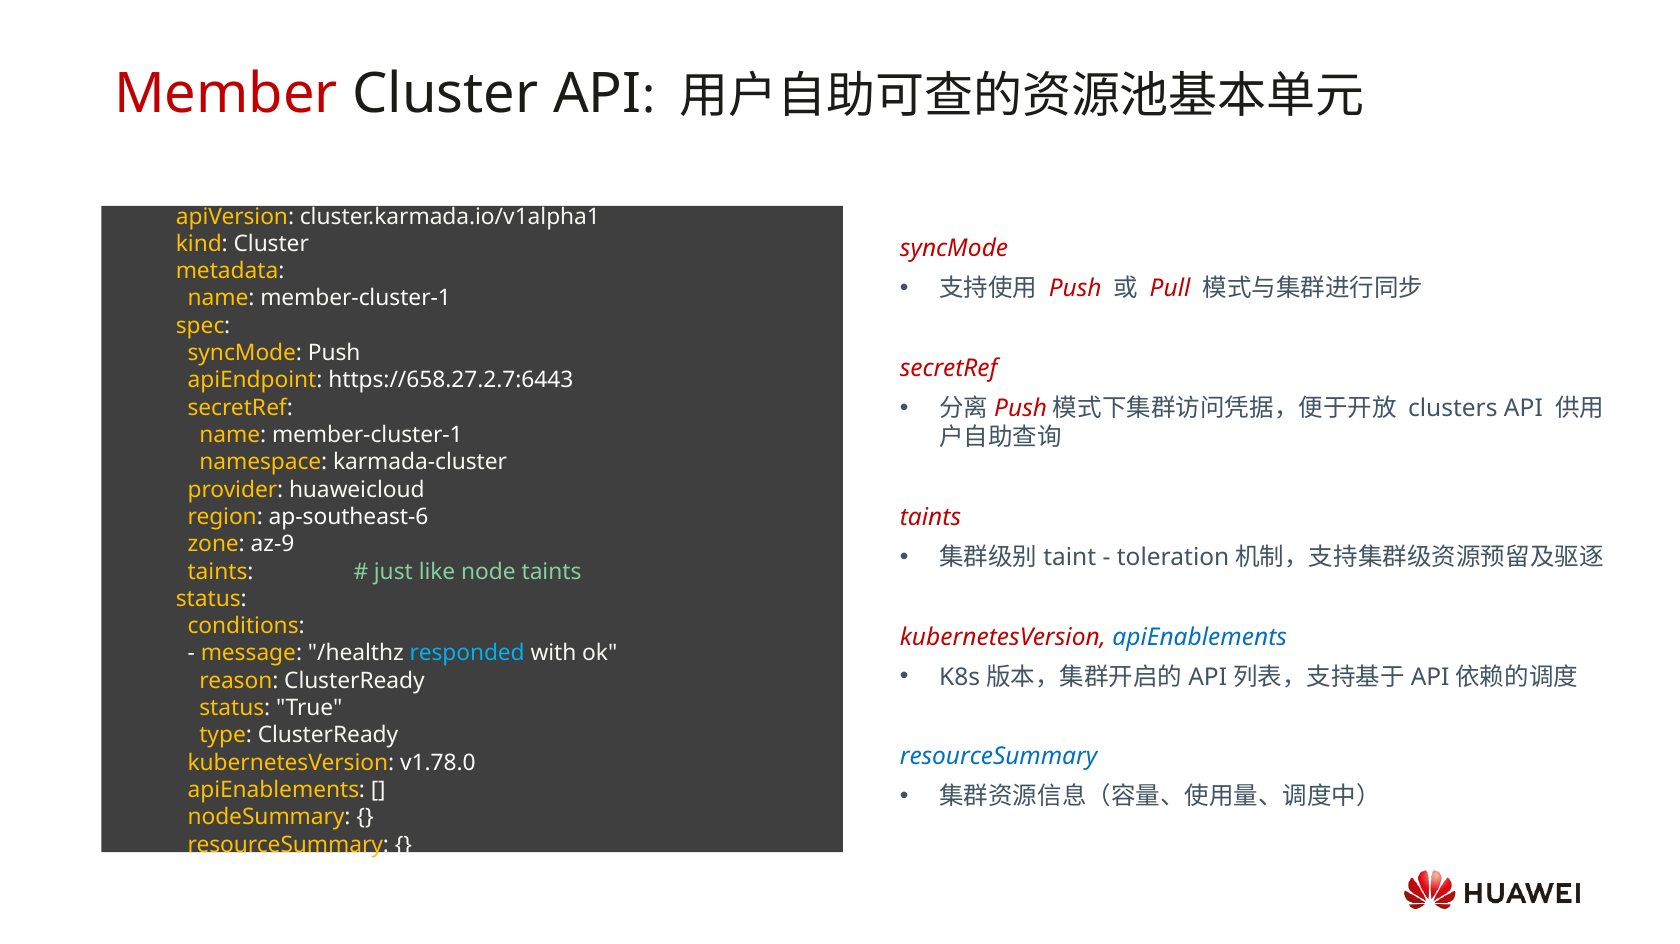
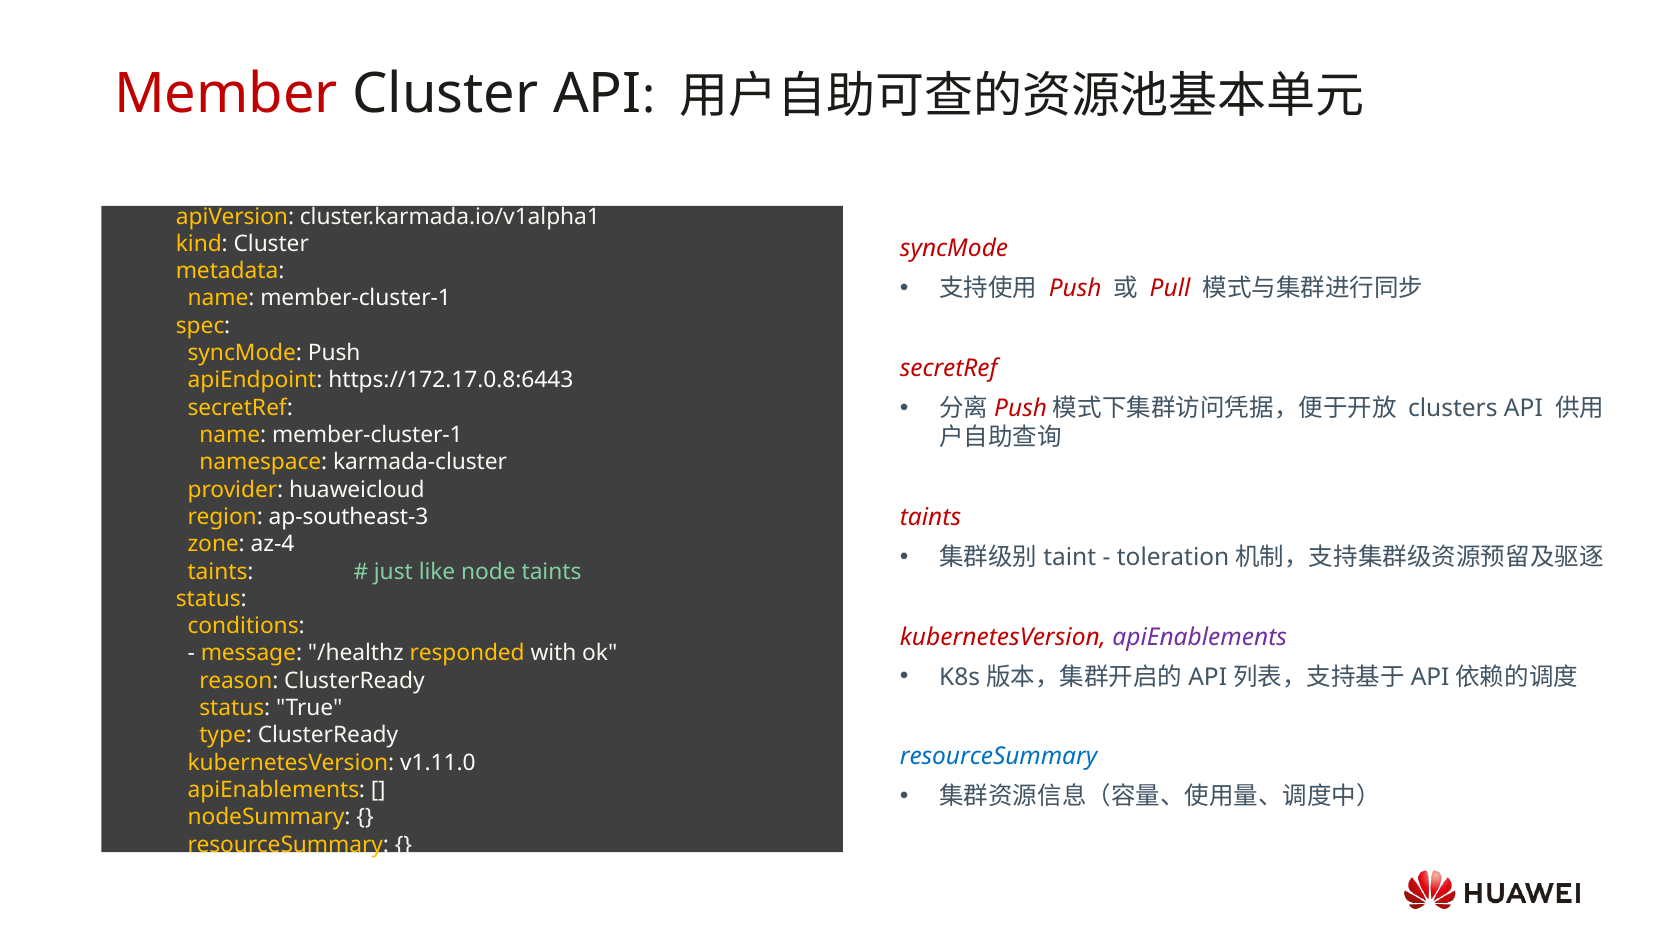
https://658.27.2.7:6443: https://658.27.2.7:6443 -> https://172.17.0.8:6443
ap-southeast-6: ap-southeast-6 -> ap-southeast-3
az-9: az-9 -> az-4
apiEnablements at (1200, 637) colour: blue -> purple
responded colour: light blue -> yellow
v1.78.0: v1.78.0 -> v1.11.0
